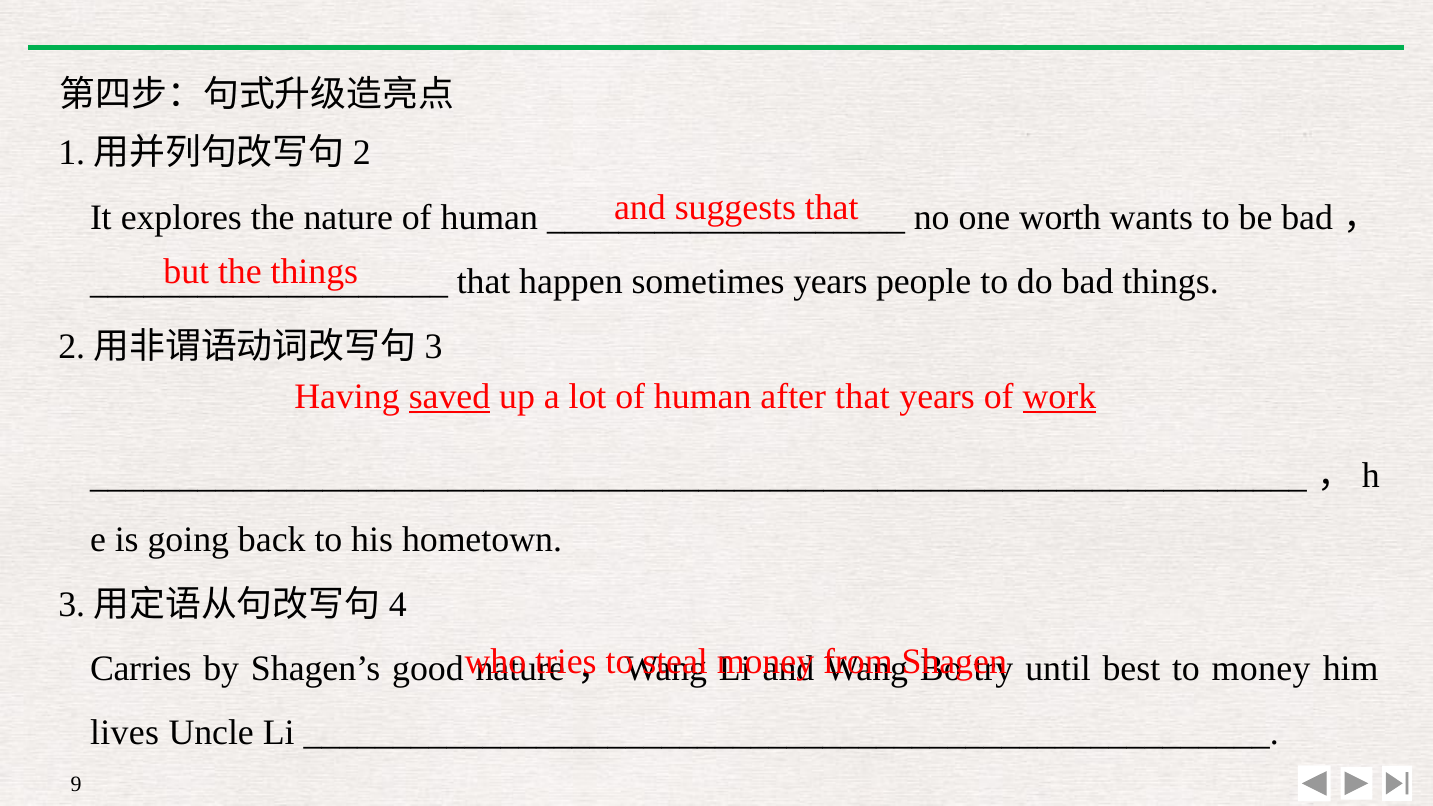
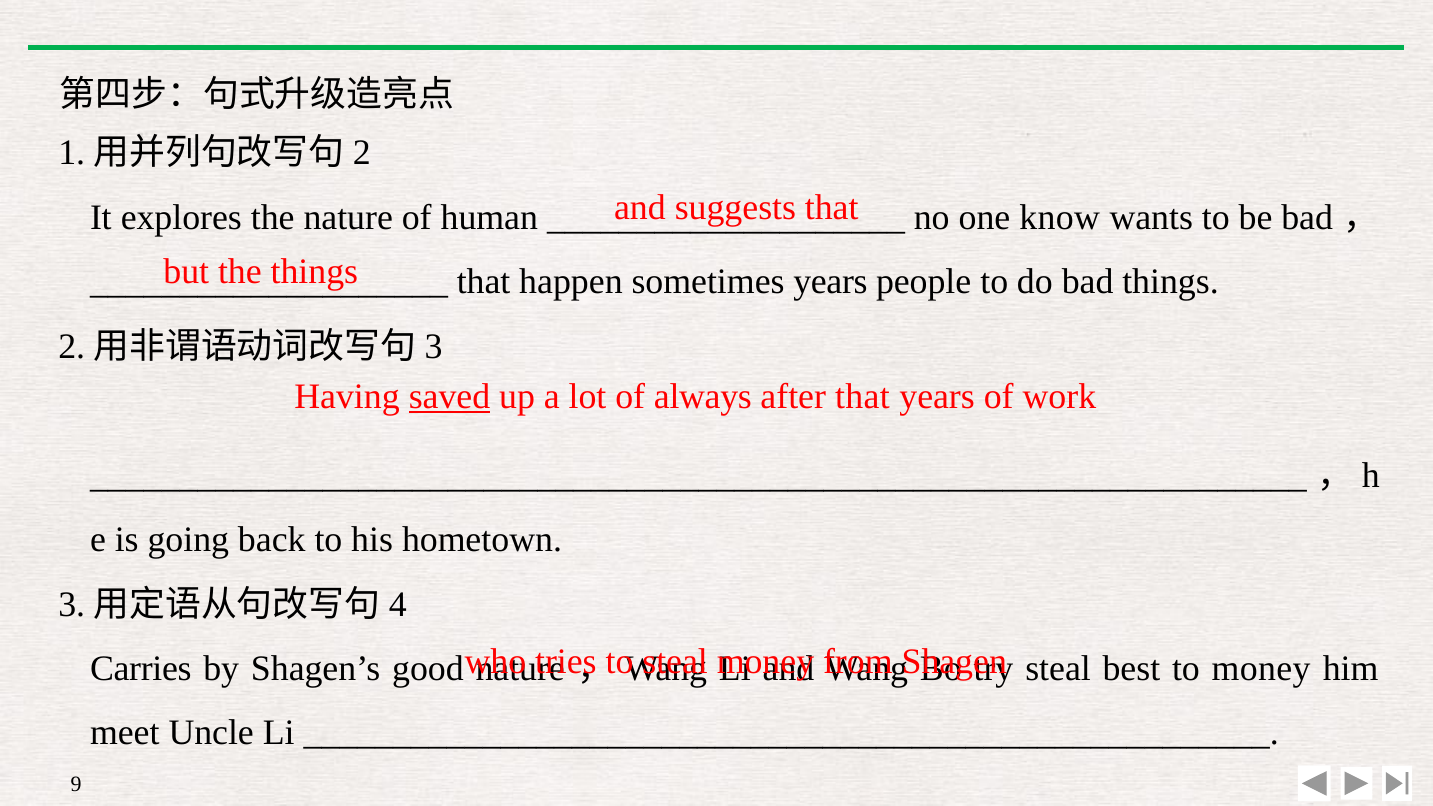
worth: worth -> know
lot of human: human -> always
work underline: present -> none
until at (1058, 669): until -> steal
lives: lives -> meet
